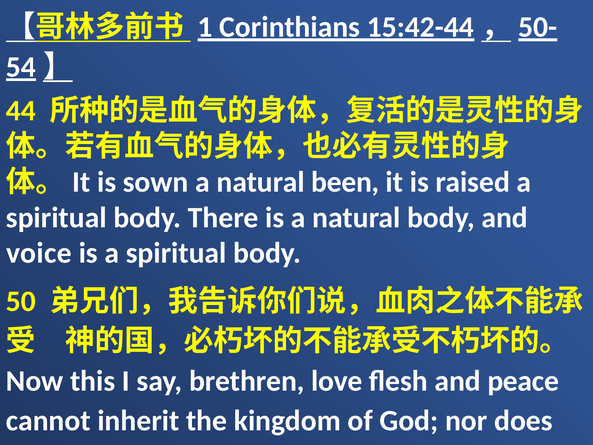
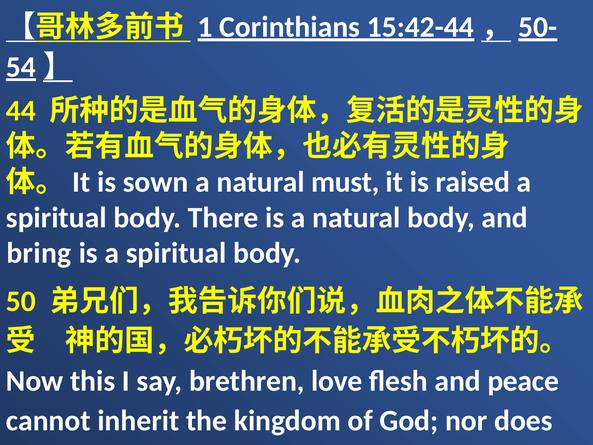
been: been -> must
voice: voice -> bring
